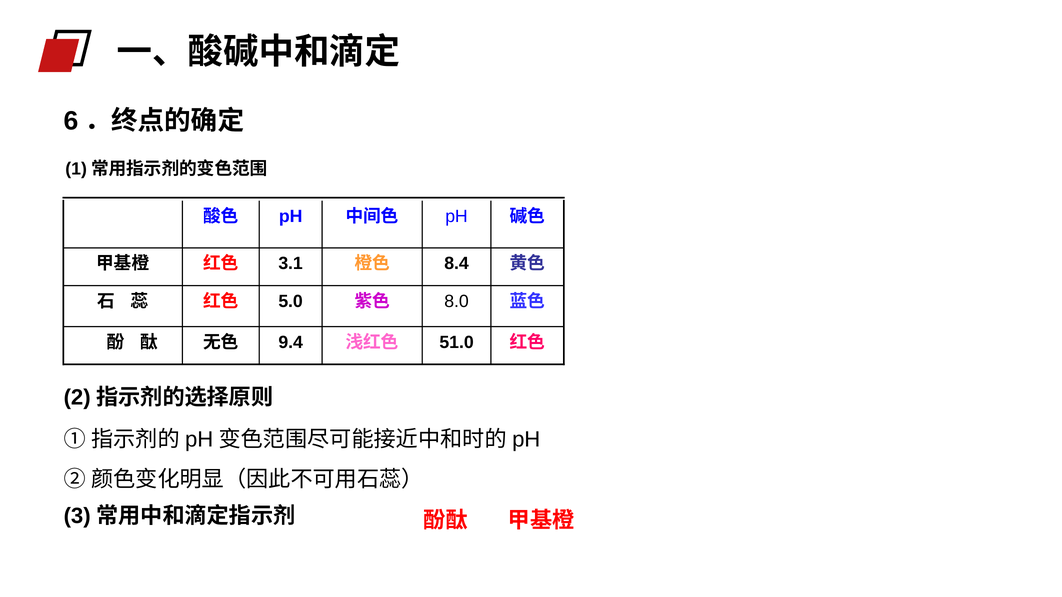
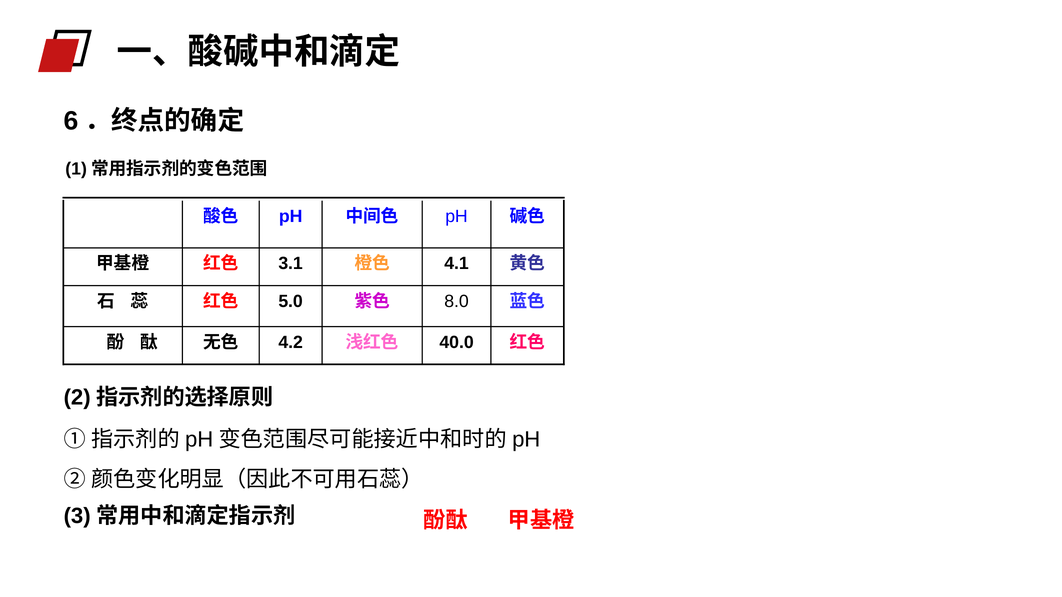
8.4: 8.4 -> 4.1
9.4: 9.4 -> 4.2
51.0: 51.0 -> 40.0
